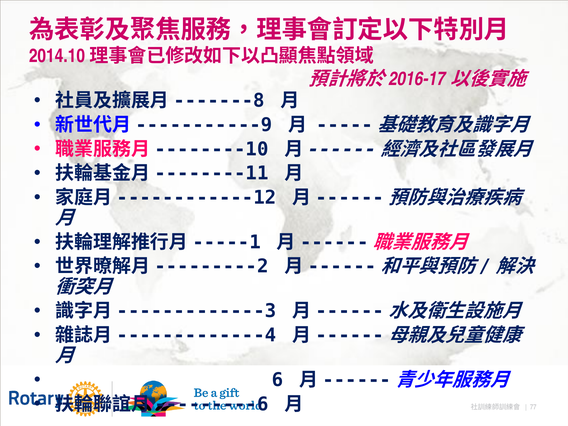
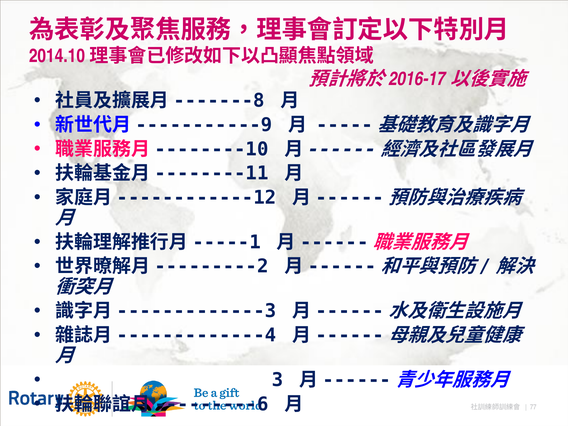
6: 6 -> 3
